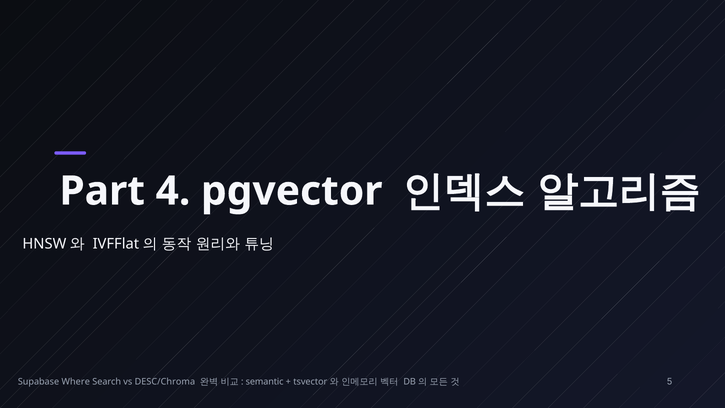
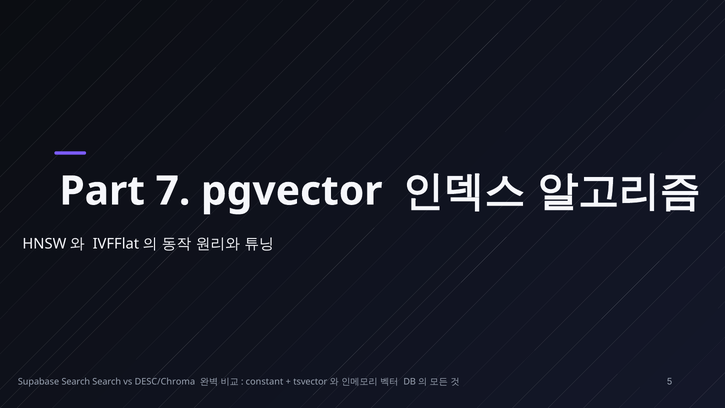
4: 4 -> 7
Supabase Where: Where -> Search
semantic: semantic -> constant
